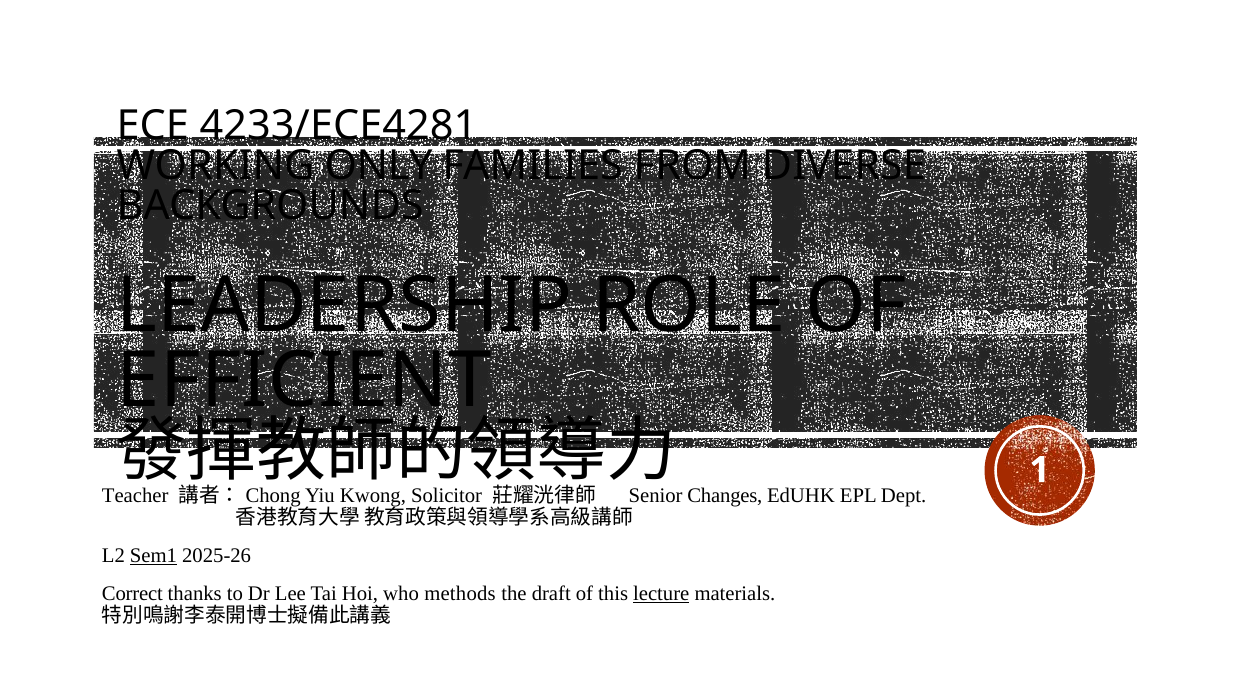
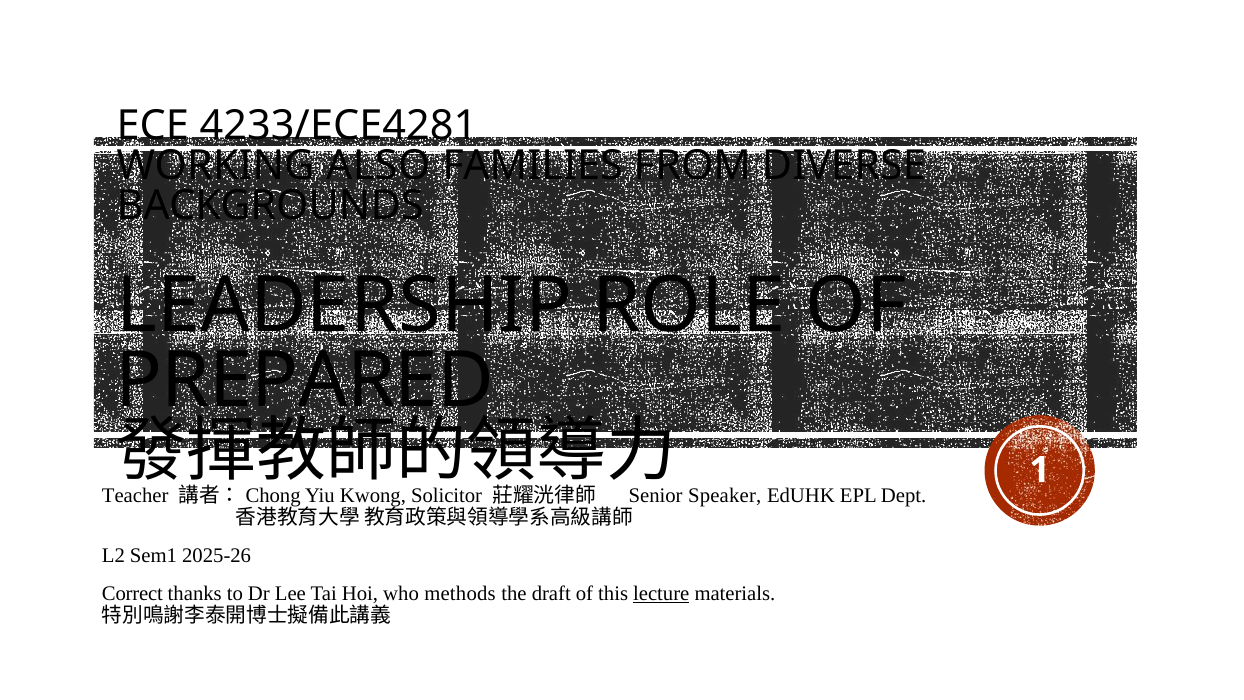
ONLY: ONLY -> ALSO
EFFICIENT: EFFICIENT -> PREPARED
Changes: Changes -> Speaker
Sem1 underline: present -> none
